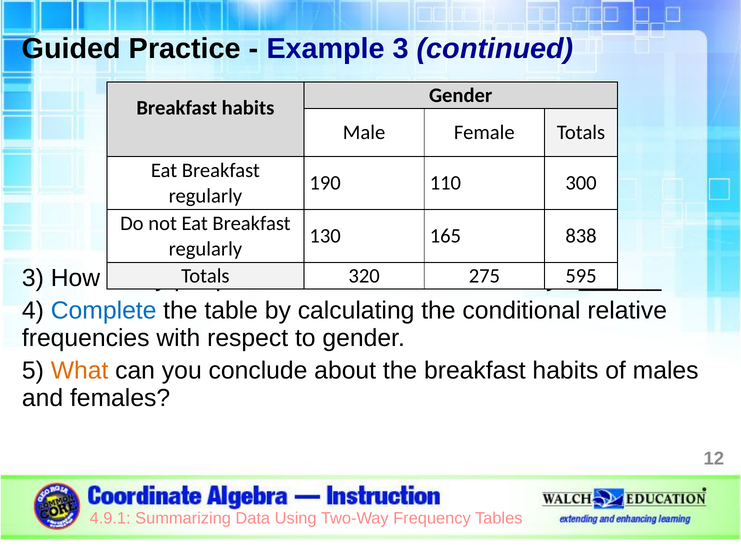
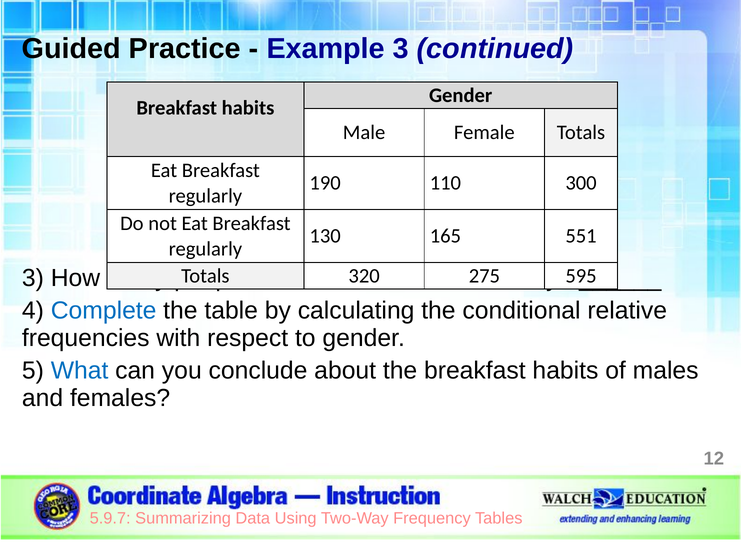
838: 838 -> 551
What colour: orange -> blue
4.9.1: 4.9.1 -> 5.9.7
